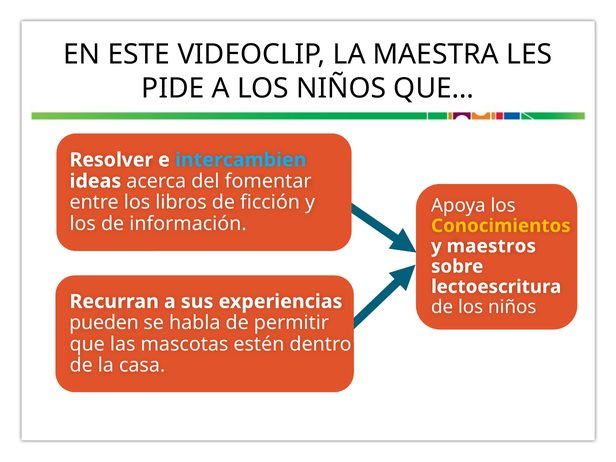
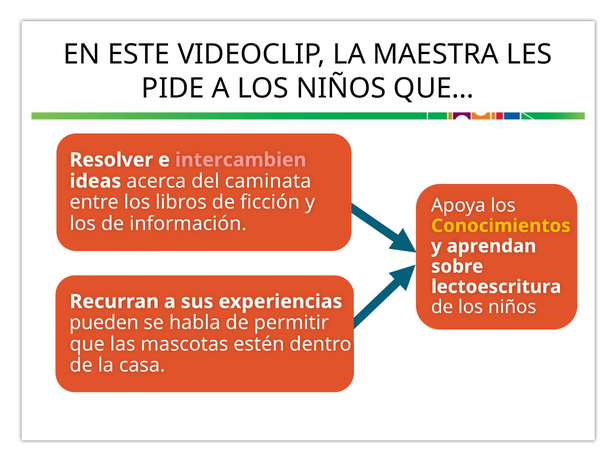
intercambien colour: light blue -> pink
fomentar: fomentar -> caminata
maestros: maestros -> aprendan
